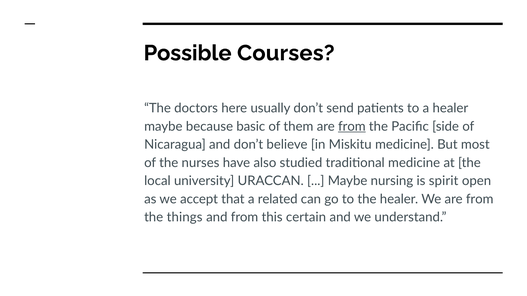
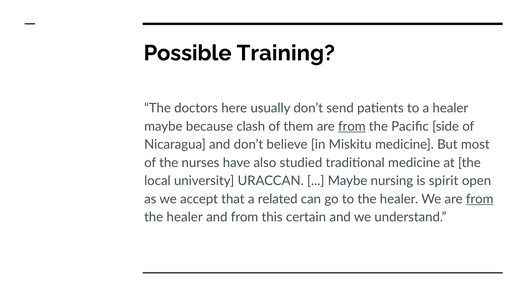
Courses: Courses -> Training
basic: basic -> clash
from at (480, 199) underline: none -> present
things at (185, 217): things -> healer
